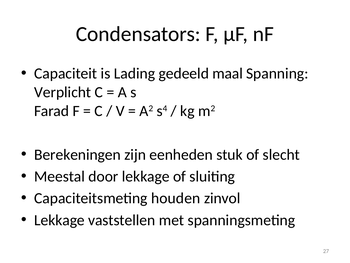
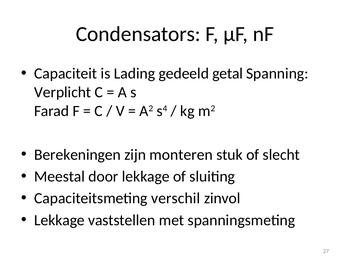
maal: maal -> getal
eenheden: eenheden -> monteren
houden: houden -> verschil
